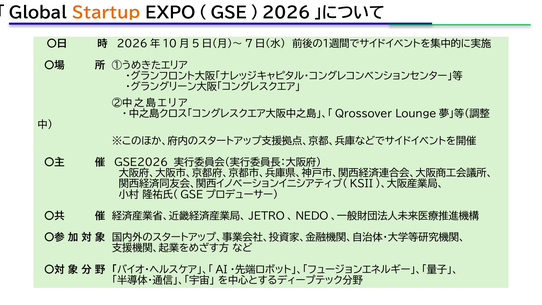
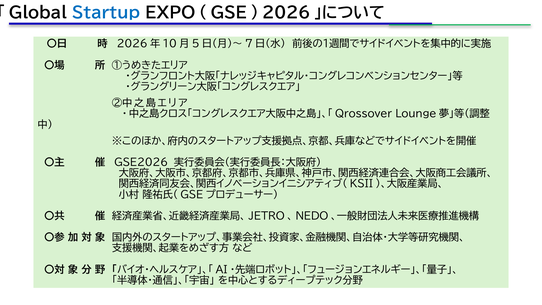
Startup colour: orange -> blue
